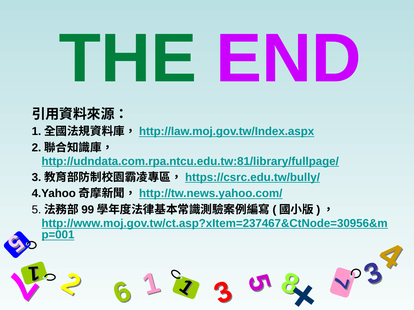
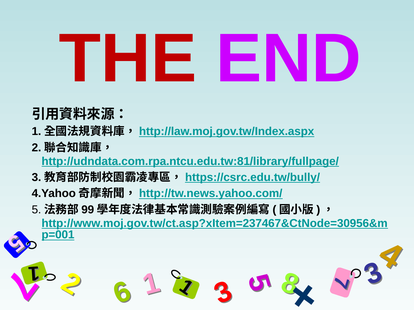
THE colour: green -> red
